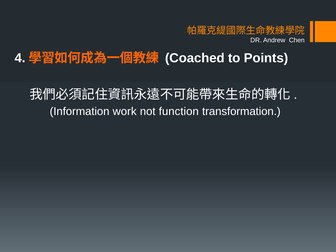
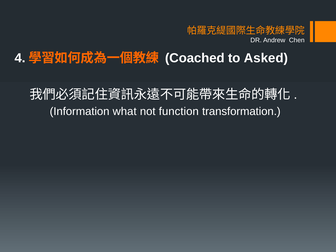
Points: Points -> Asked
work: work -> what
